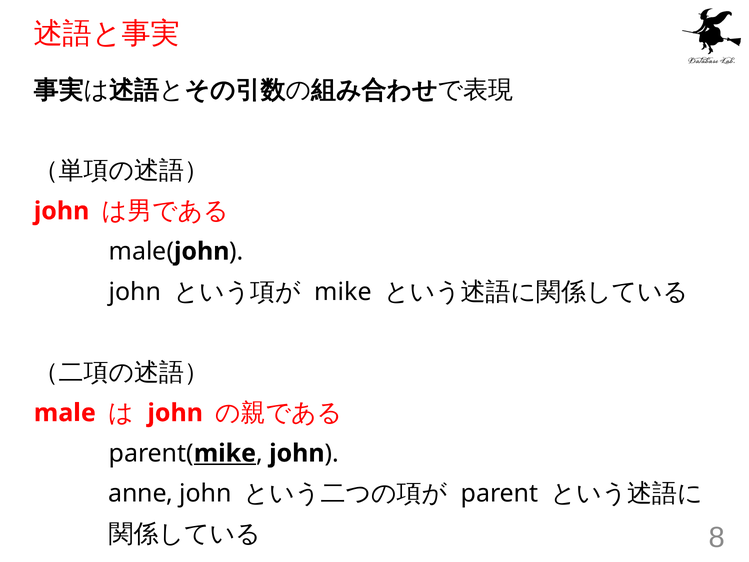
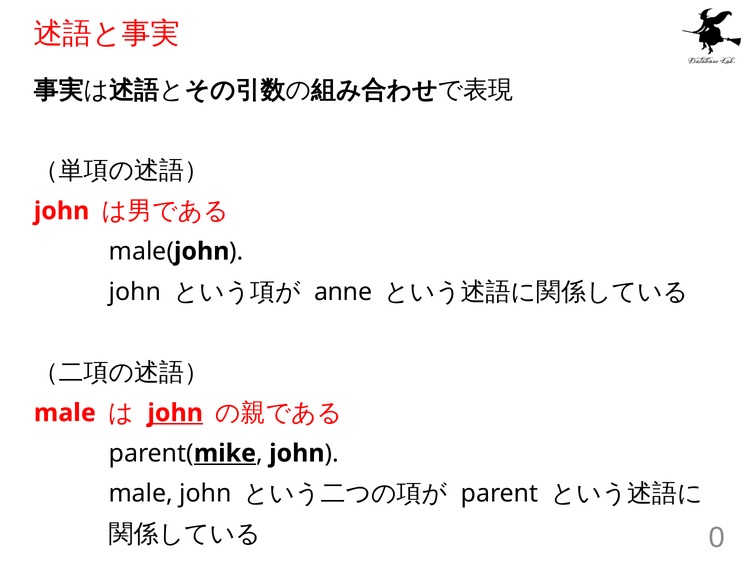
mike at (343, 292): mike -> anne
john at (175, 413) underline: none -> present
anne at (141, 493): anne -> male
8: 8 -> 0
